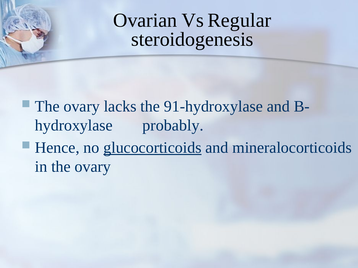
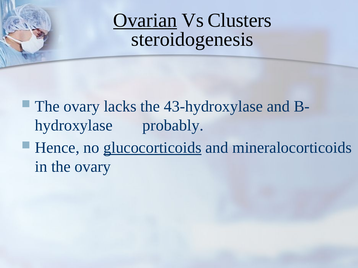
Ovarian underline: none -> present
Regular: Regular -> Clusters
91-hydroxylase: 91-hydroxylase -> 43-hydroxylase
